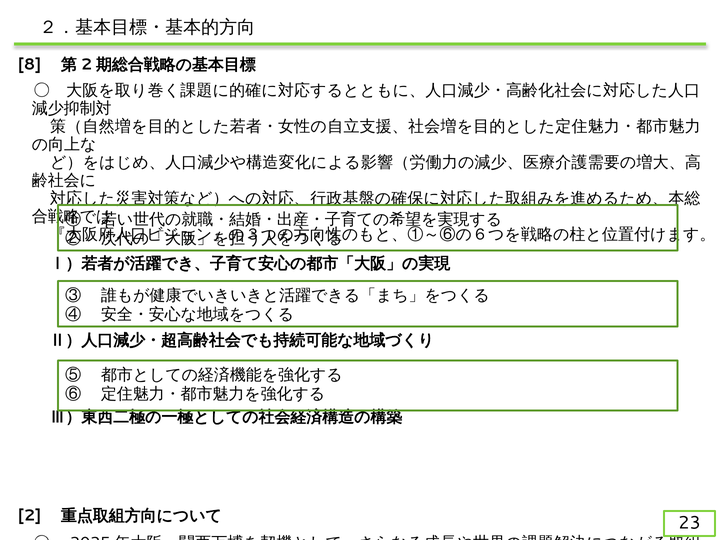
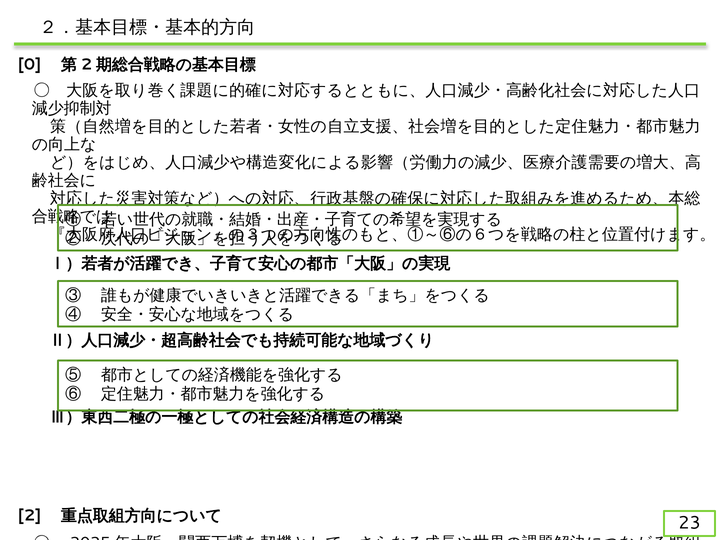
8: 8 -> 0
